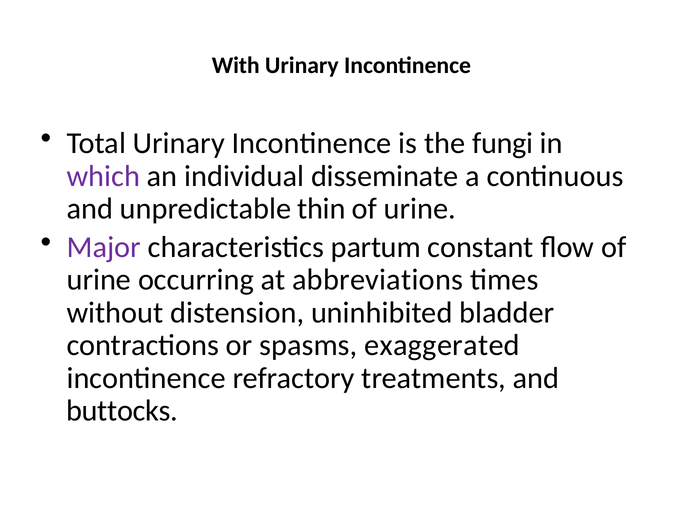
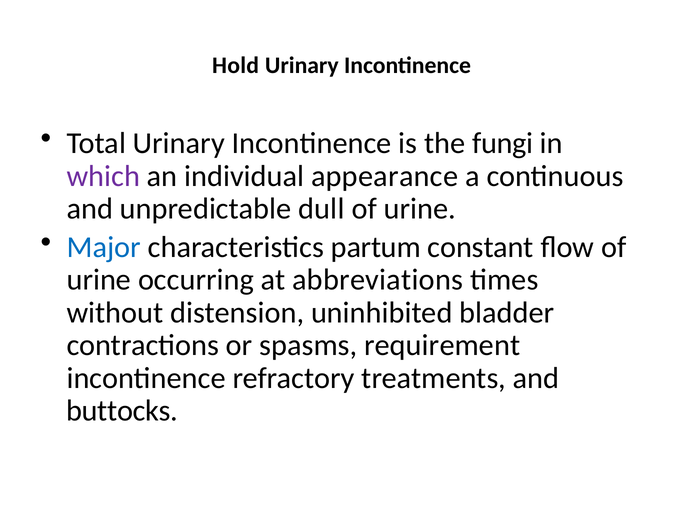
With: With -> Hold
disseminate: disseminate -> appearance
thin: thin -> dull
Major colour: purple -> blue
exaggerated: exaggerated -> requirement
